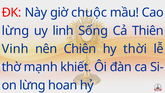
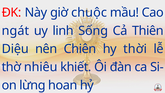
lừng at (15, 31): lừng -> ngát
Vinh: Vinh -> Diệu
mạnh: mạnh -> nhiêu
